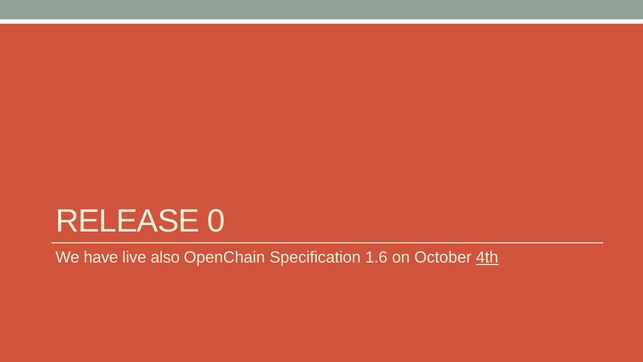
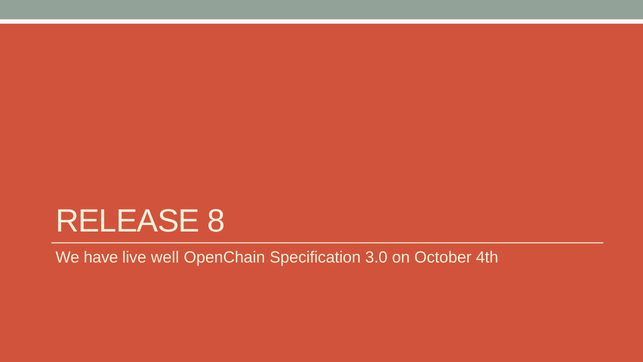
0: 0 -> 8
also: also -> well
1.6: 1.6 -> 3.0
4th underline: present -> none
